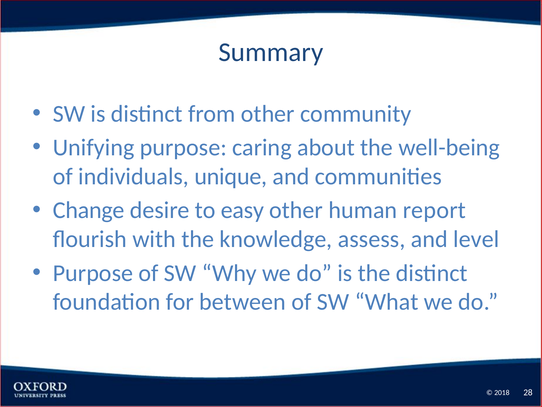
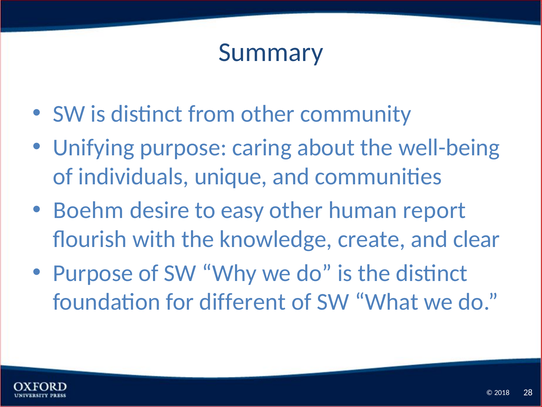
Change: Change -> Boehm
assess: assess -> create
level: level -> clear
between: between -> different
